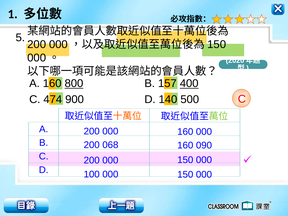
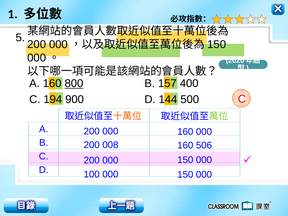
400 underline: present -> none
474: 474 -> 194
140: 140 -> 144
068: 068 -> 008
090: 090 -> 506
